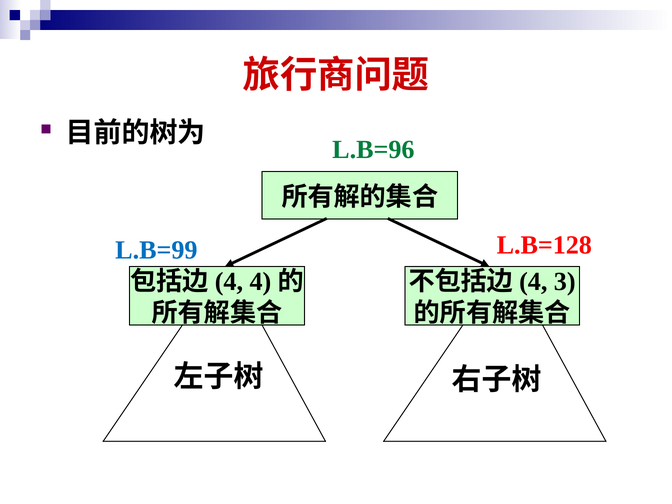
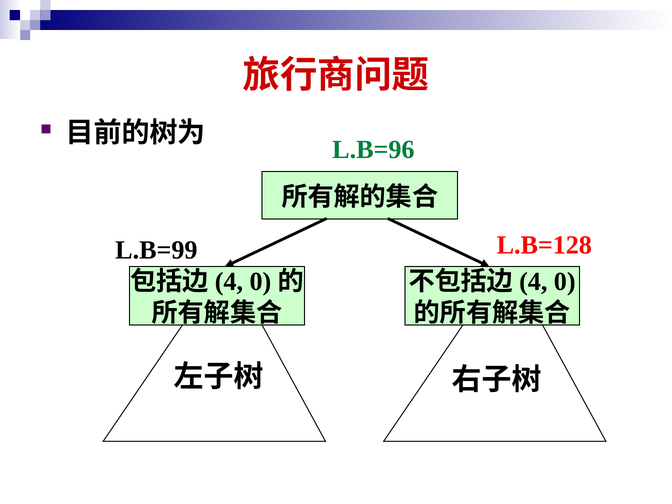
L.B=99 colour: blue -> black
4 at (260, 282): 4 -> 0
3 at (565, 282): 3 -> 0
